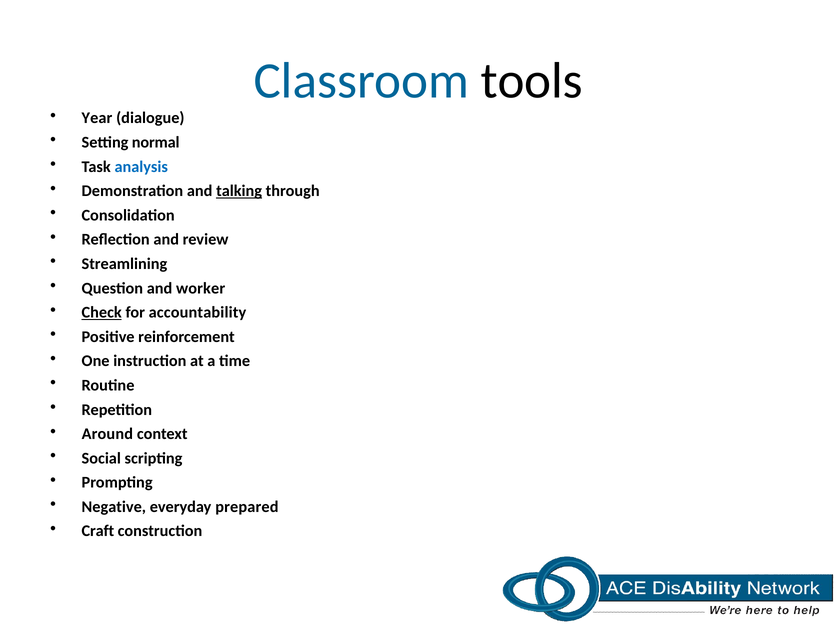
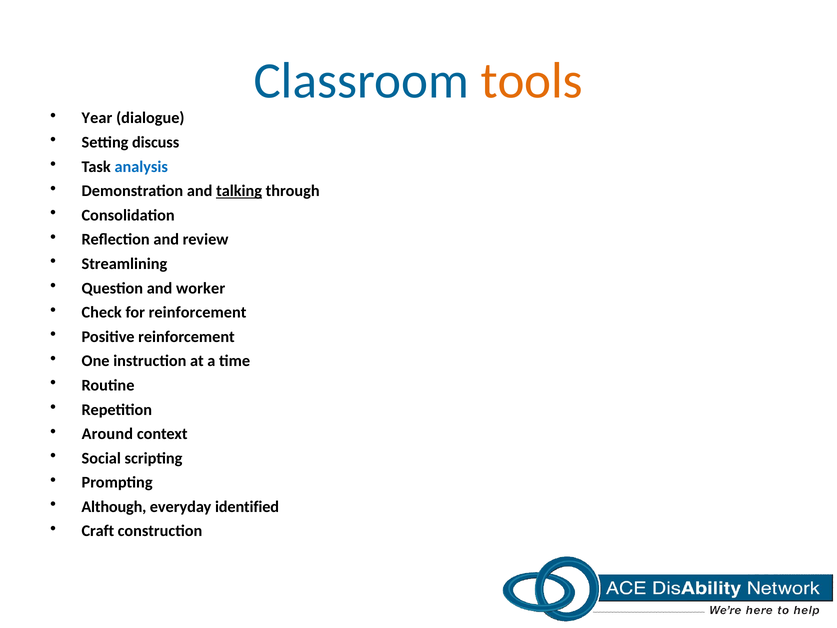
tools colour: black -> orange
normal: normal -> discuss
Check underline: present -> none
for accountability: accountability -> reinforcement
Negative: Negative -> Although
prepared: prepared -> identified
